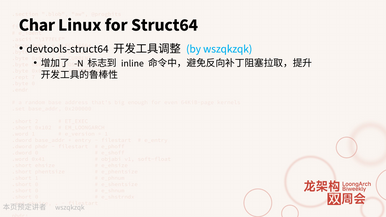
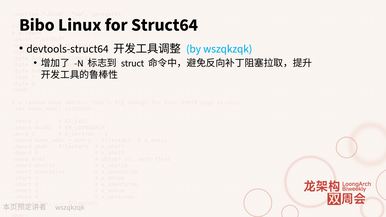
Char: Char -> Bibo
inline: inline -> struct
